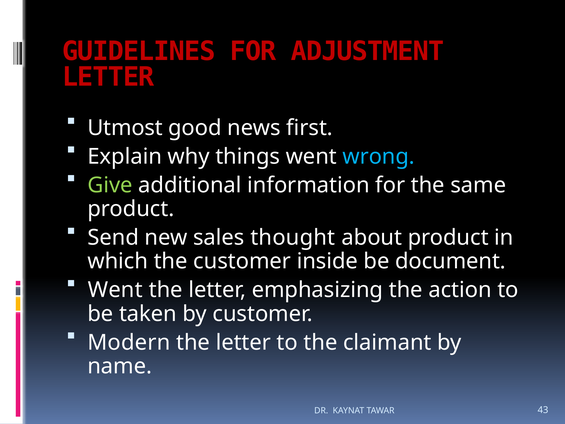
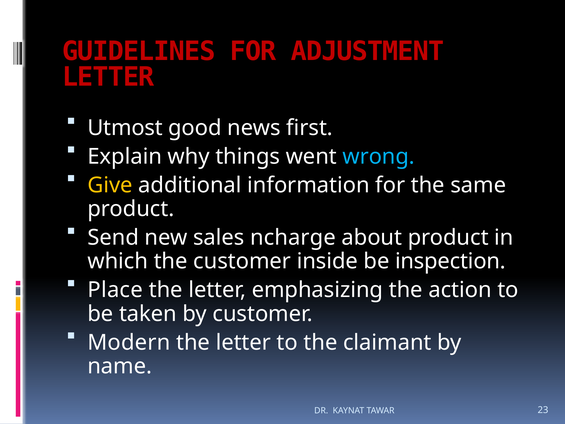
Give colour: light green -> yellow
thought: thought -> ncharge
document: document -> inspection
Went at (115, 290): Went -> Place
43: 43 -> 23
